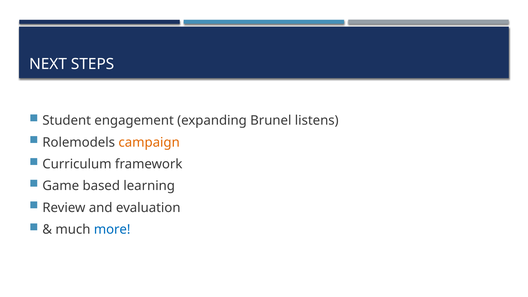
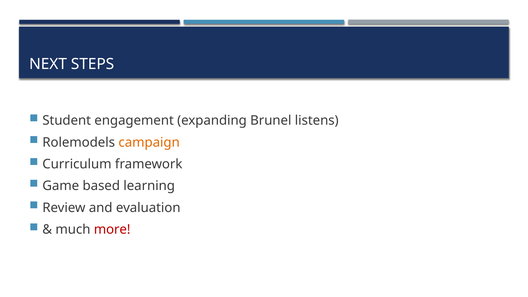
more colour: blue -> red
